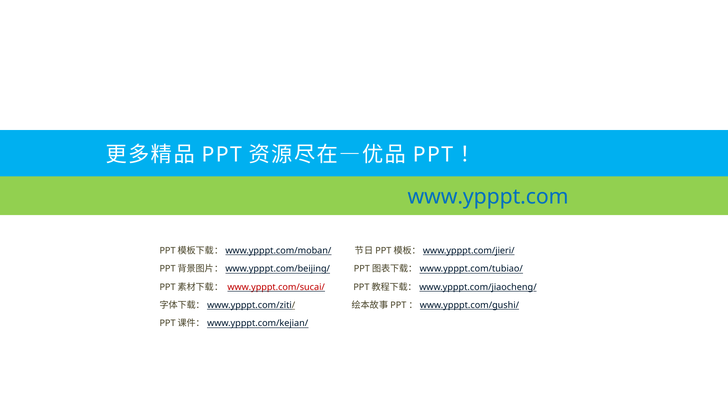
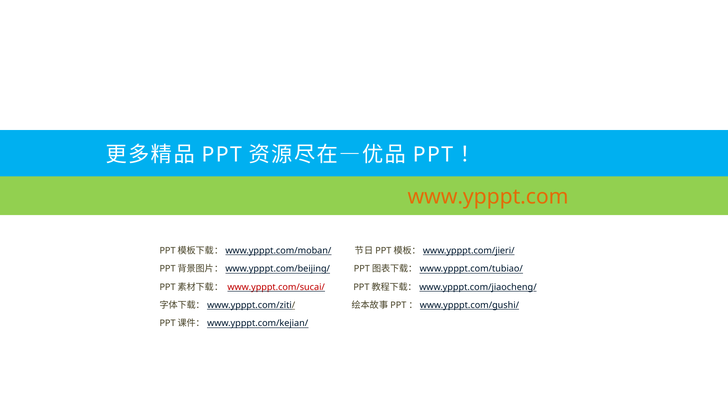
www.ypppt.com colour: blue -> orange
